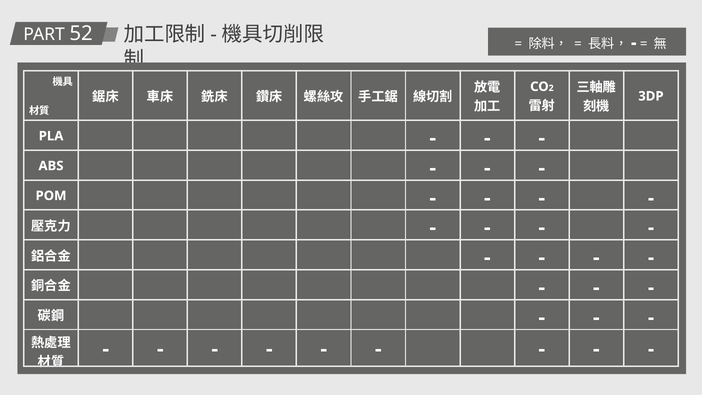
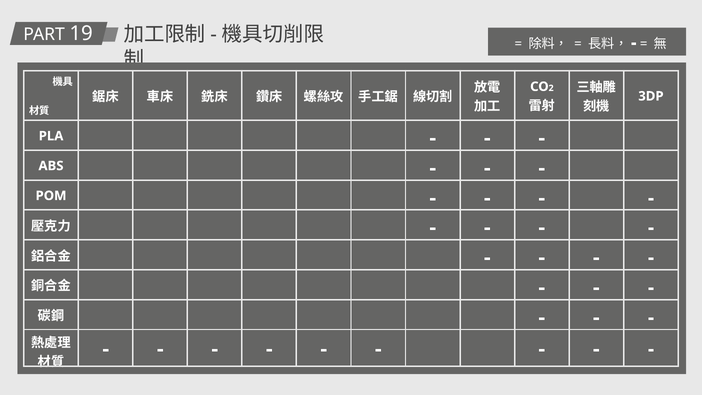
52: 52 -> 19
